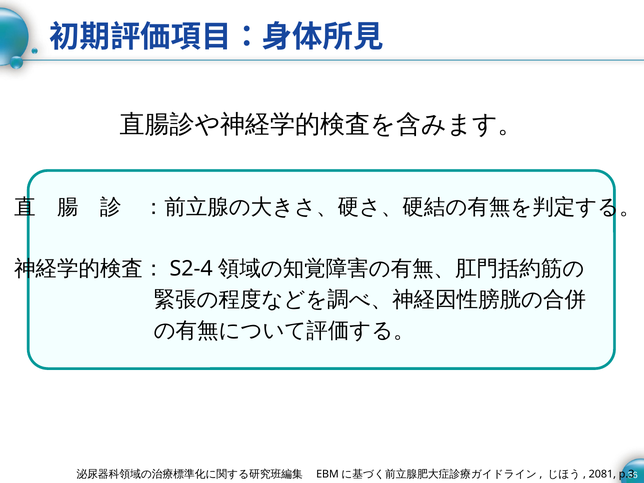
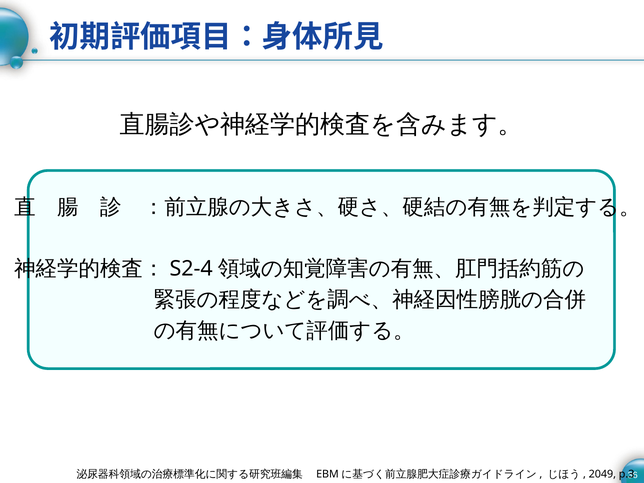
2081: 2081 -> 2049
